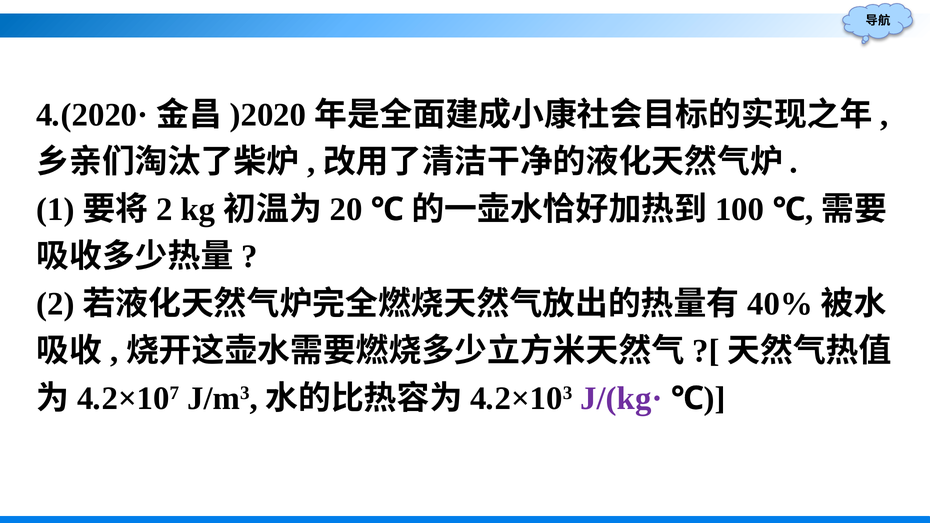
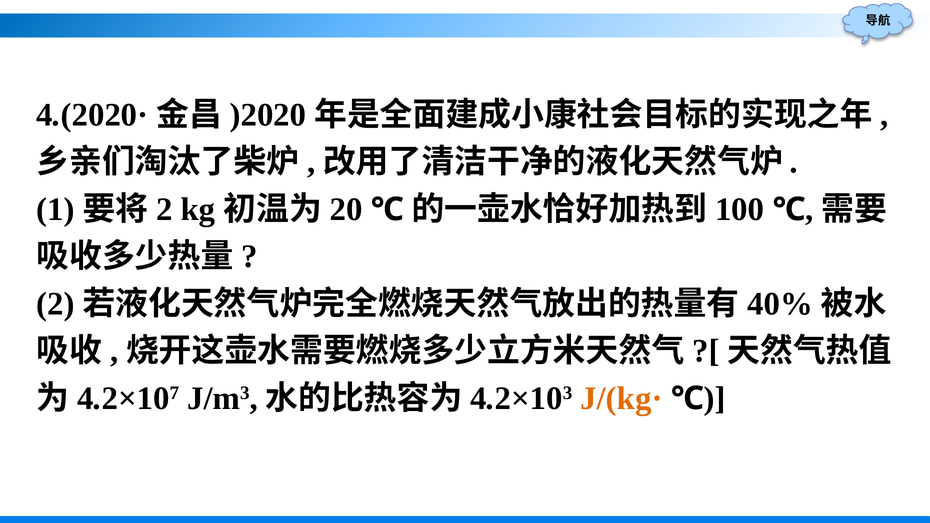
J/(kg· colour: purple -> orange
